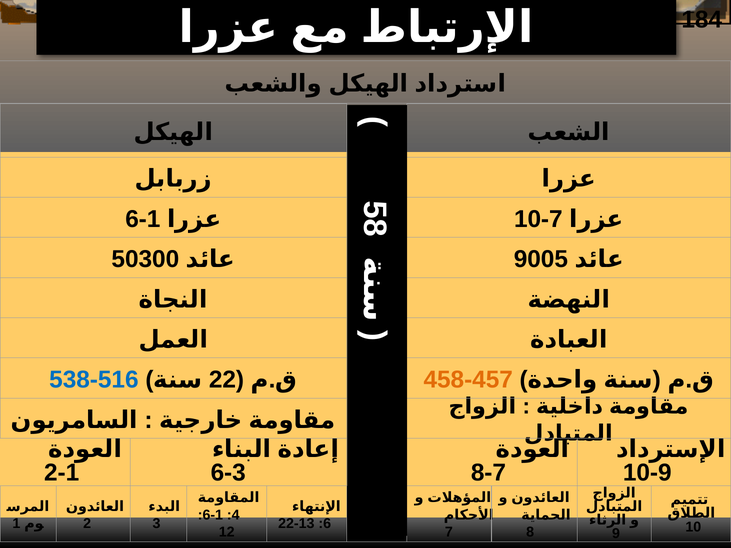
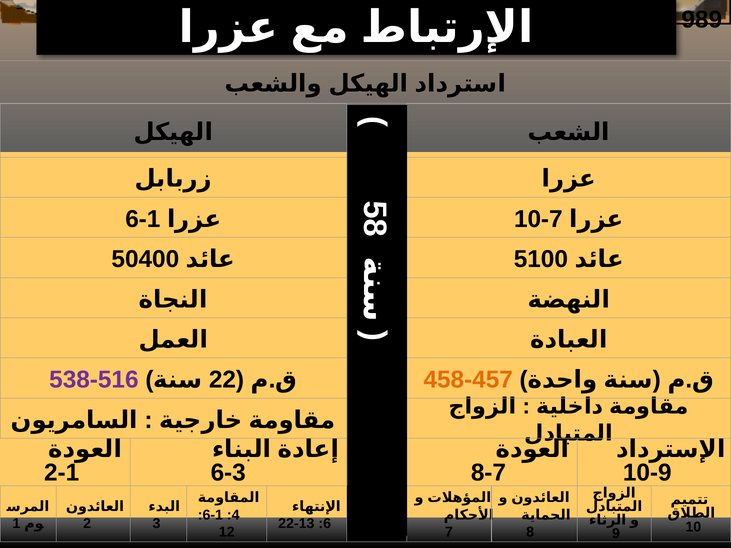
184: 184 -> 989
50300: 50300 -> 50400
9005: 9005 -> 5100
538-516 colour: blue -> purple
